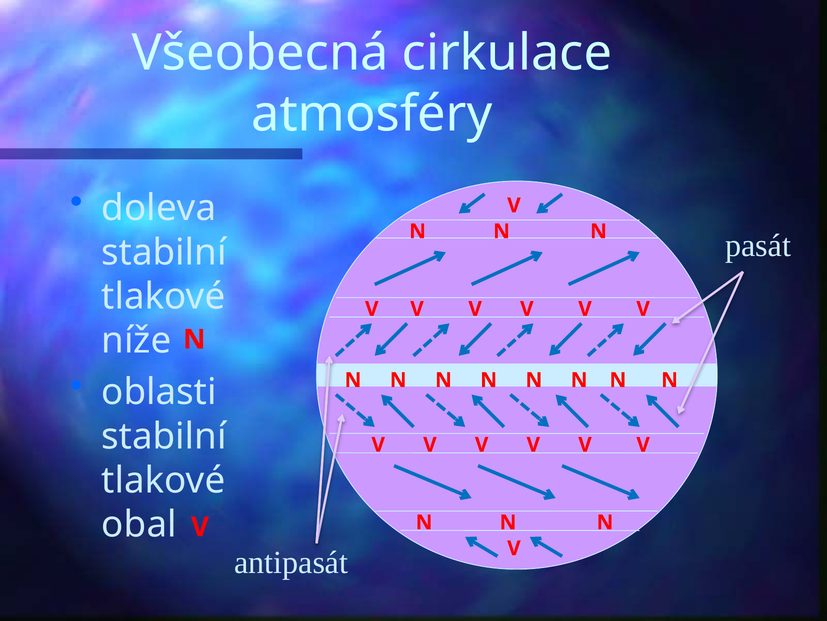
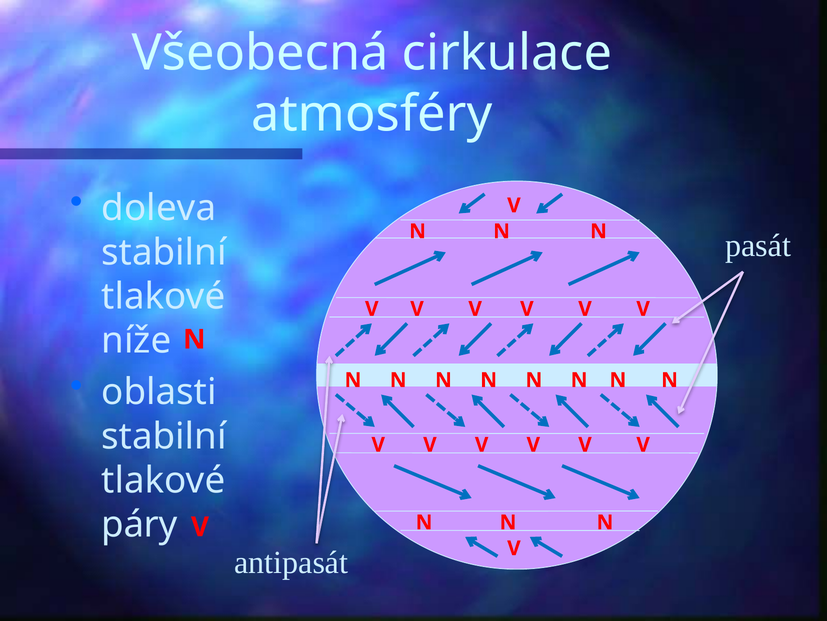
obal: obal -> páry
